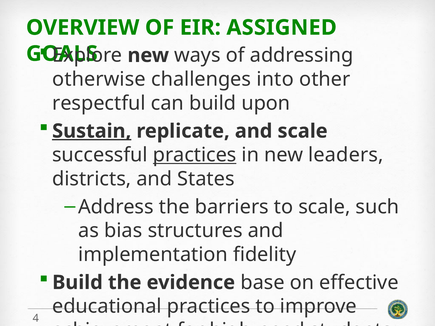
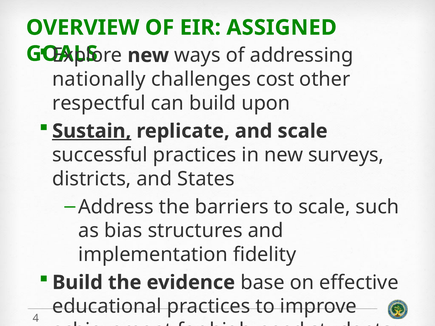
otherwise: otherwise -> nationally
into: into -> cost
practices at (195, 155) underline: present -> none
leaders: leaders -> surveys
